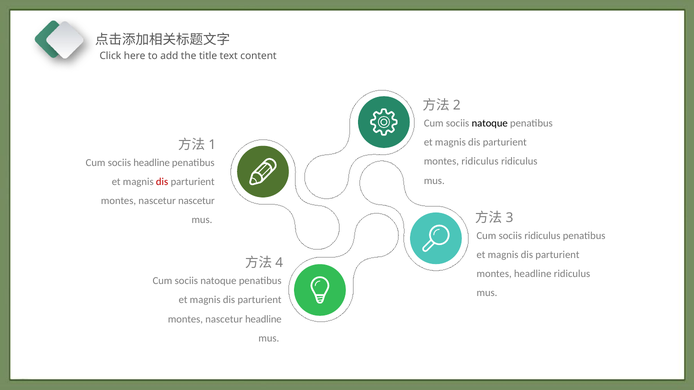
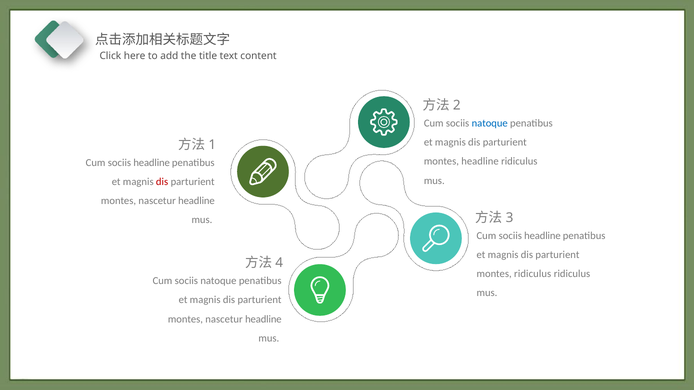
natoque at (490, 123) colour: black -> blue
montes ridiculus: ridiculus -> headline
nascetur at (196, 201): nascetur -> headline
ridiculus at (542, 236): ridiculus -> headline
montes headline: headline -> ridiculus
